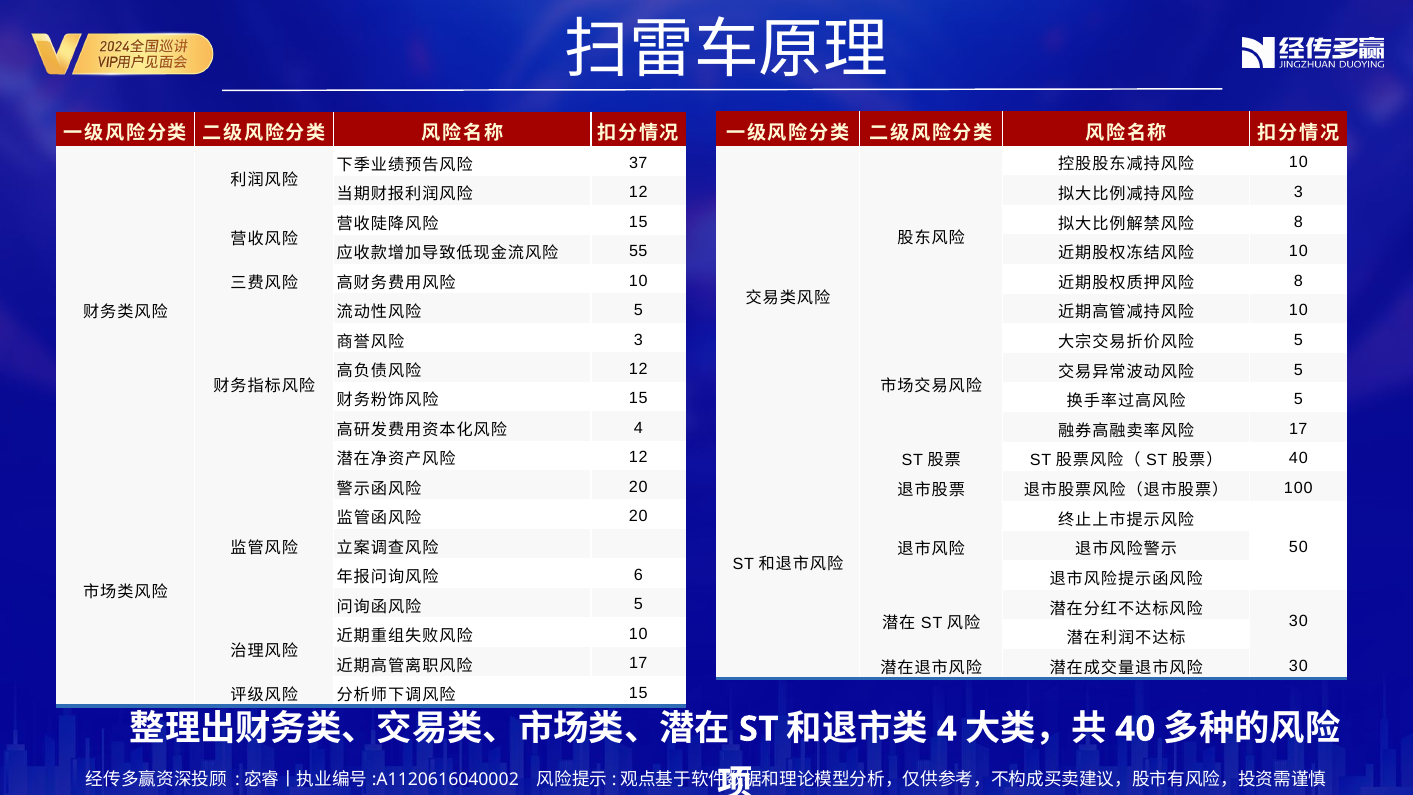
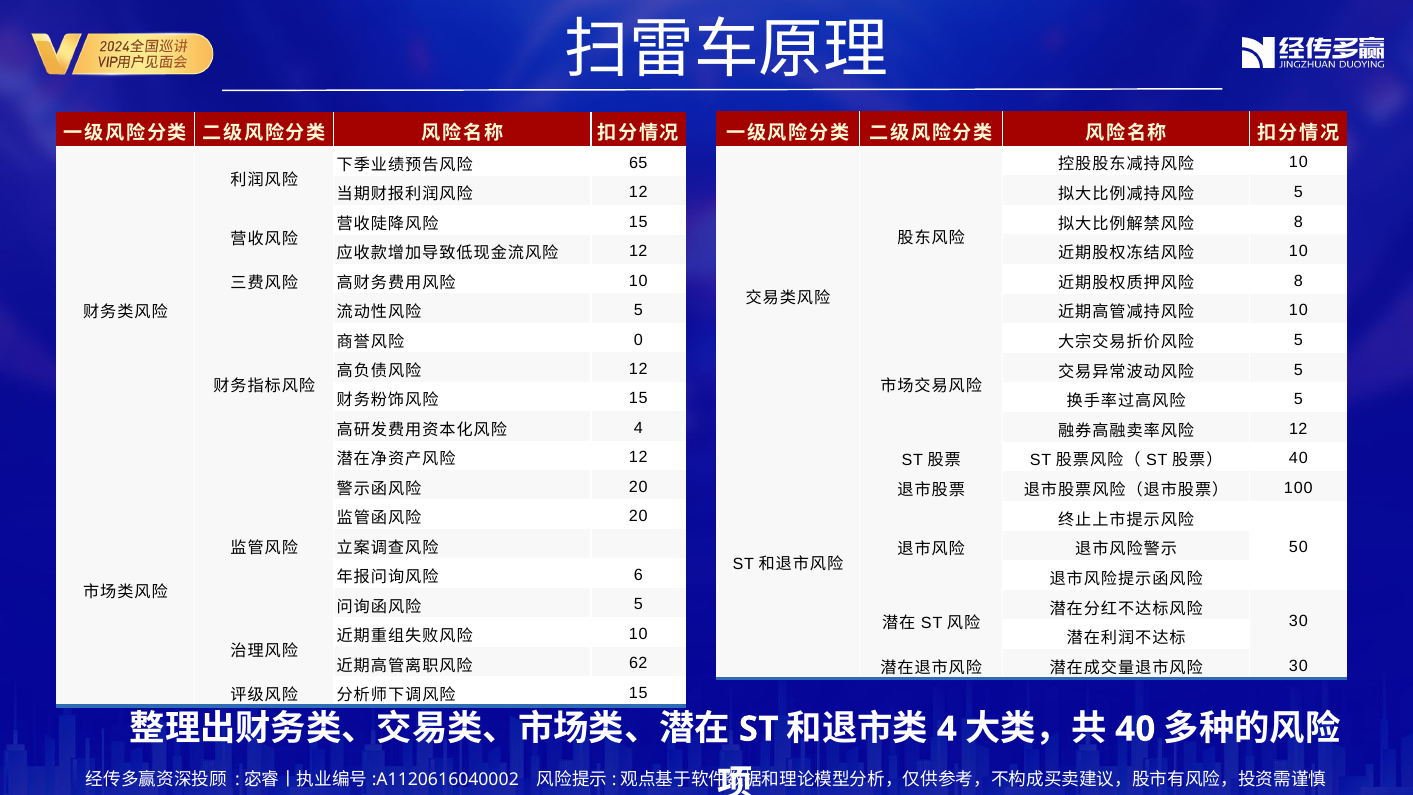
37: 37 -> 65
3 at (1298, 192): 3 -> 5
55 at (638, 251): 55 -> 12
3 at (638, 340): 3 -> 0
17 at (1298, 429): 17 -> 12
17 at (638, 663): 17 -> 62
